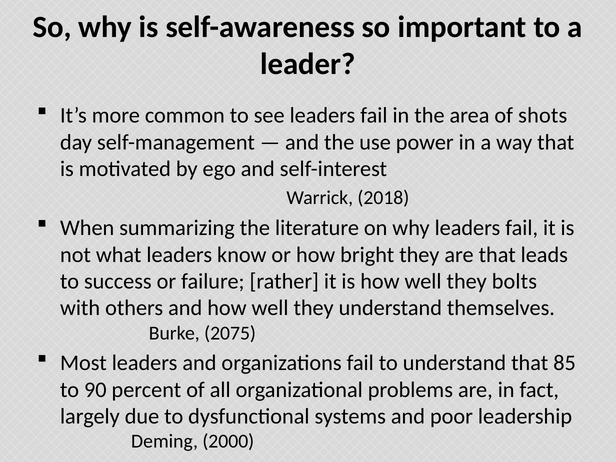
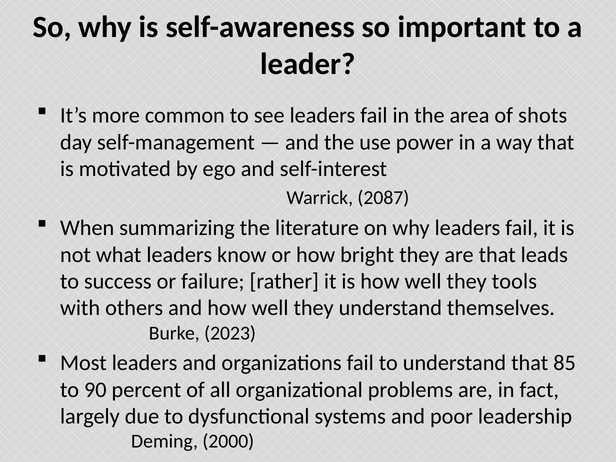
2018: 2018 -> 2087
bolts: bolts -> tools
2075: 2075 -> 2023
